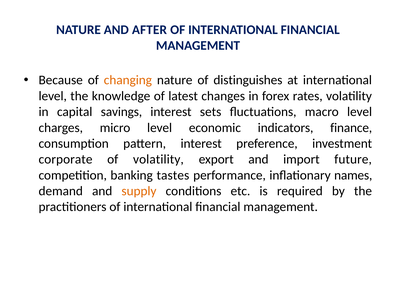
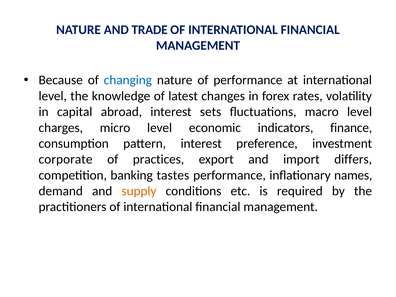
AFTER: AFTER -> TRADE
changing colour: orange -> blue
of distinguishes: distinguishes -> performance
savings: savings -> abroad
of volatility: volatility -> practices
future: future -> differs
